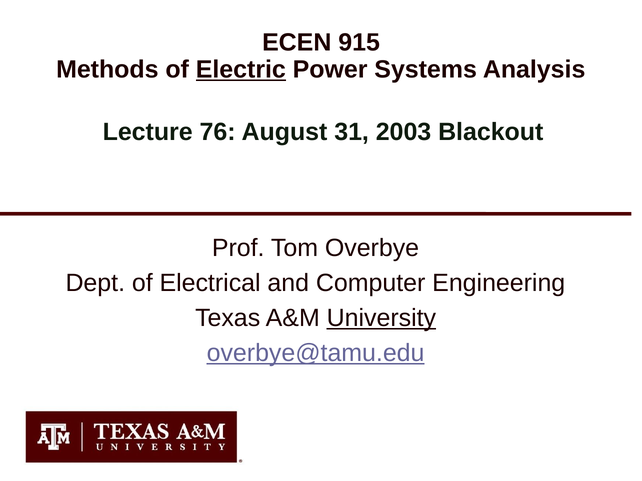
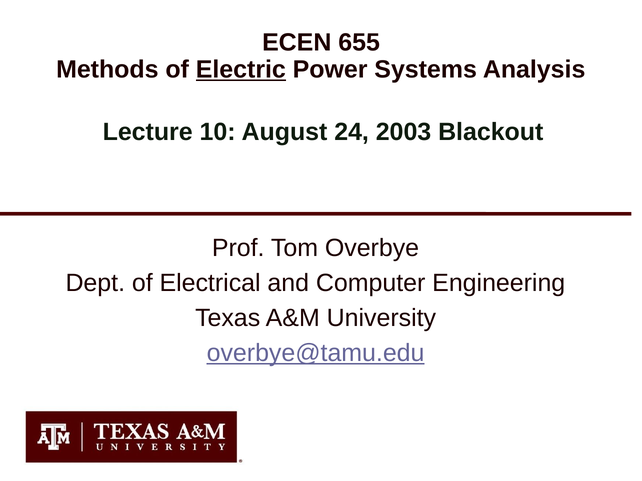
915: 915 -> 655
76: 76 -> 10
31: 31 -> 24
University underline: present -> none
